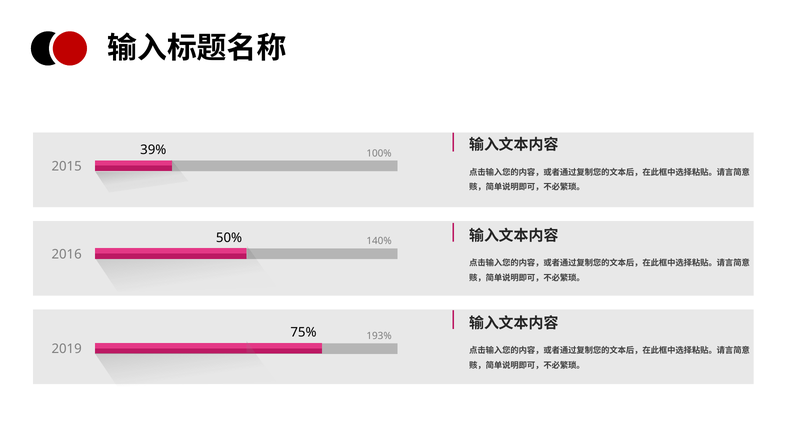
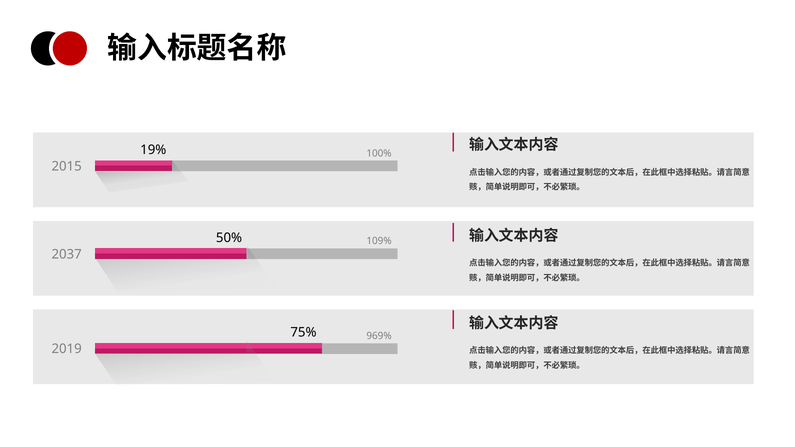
39%: 39% -> 19%
140%: 140% -> 109%
2016: 2016 -> 2037
193%: 193% -> 969%
